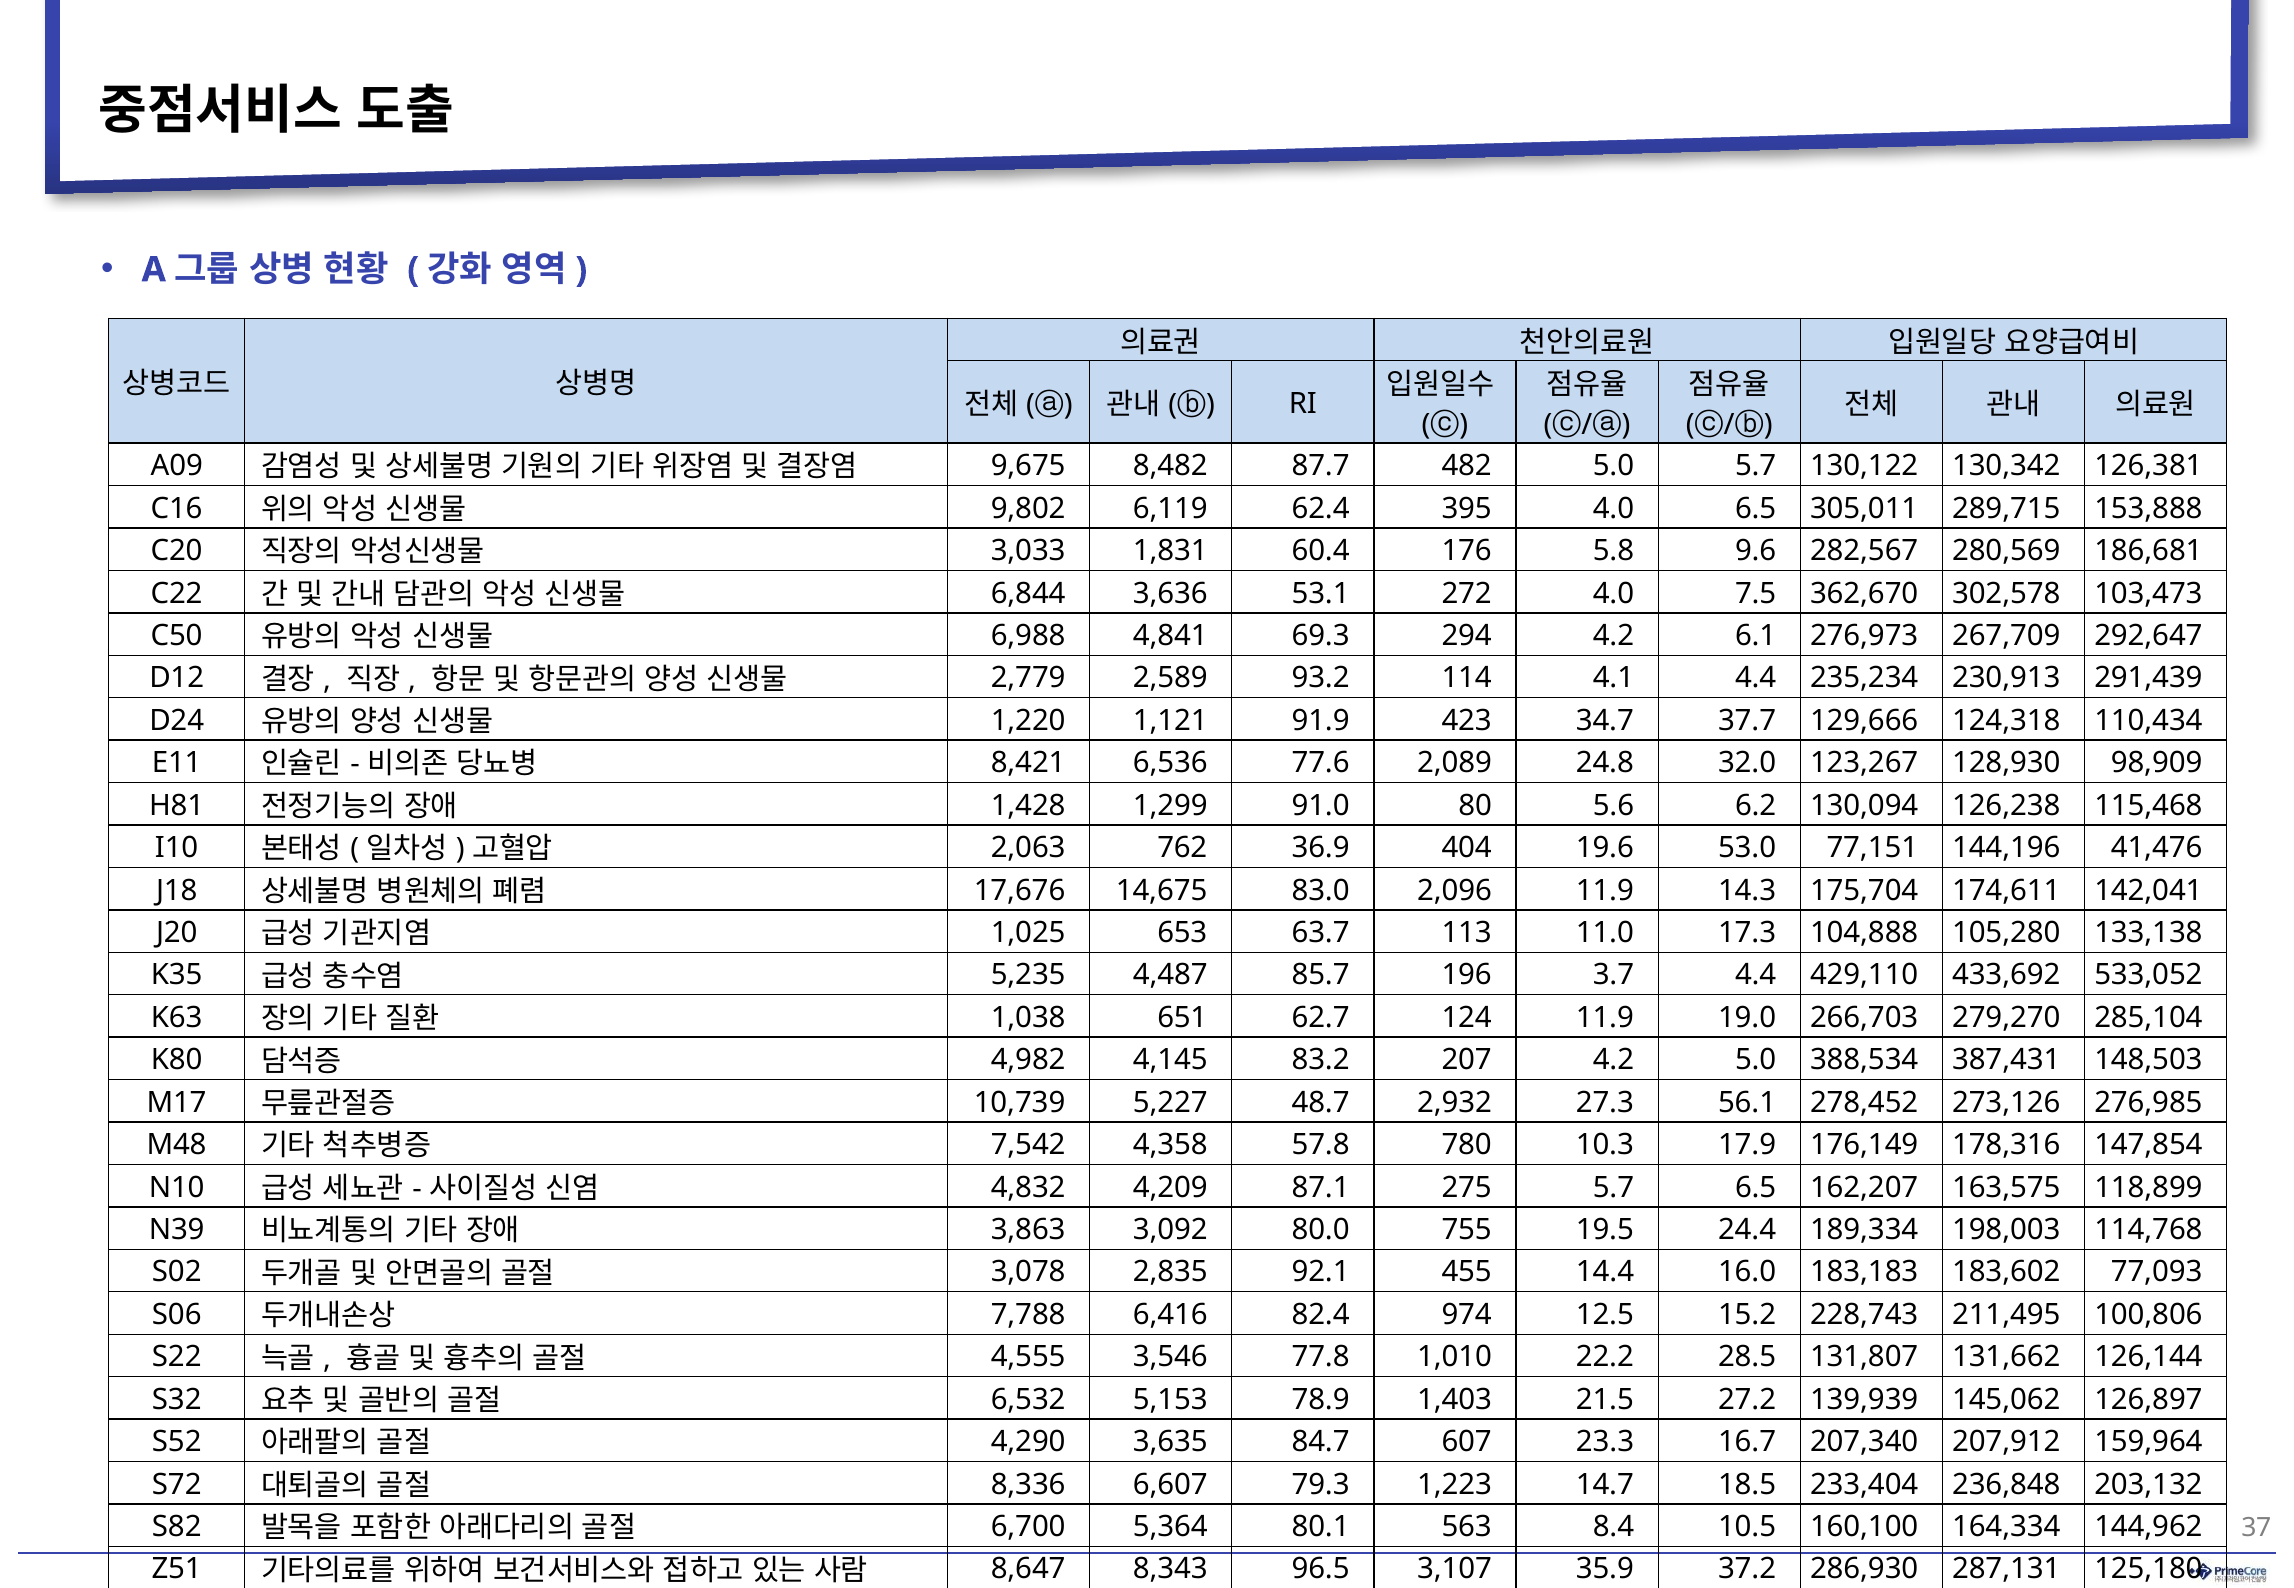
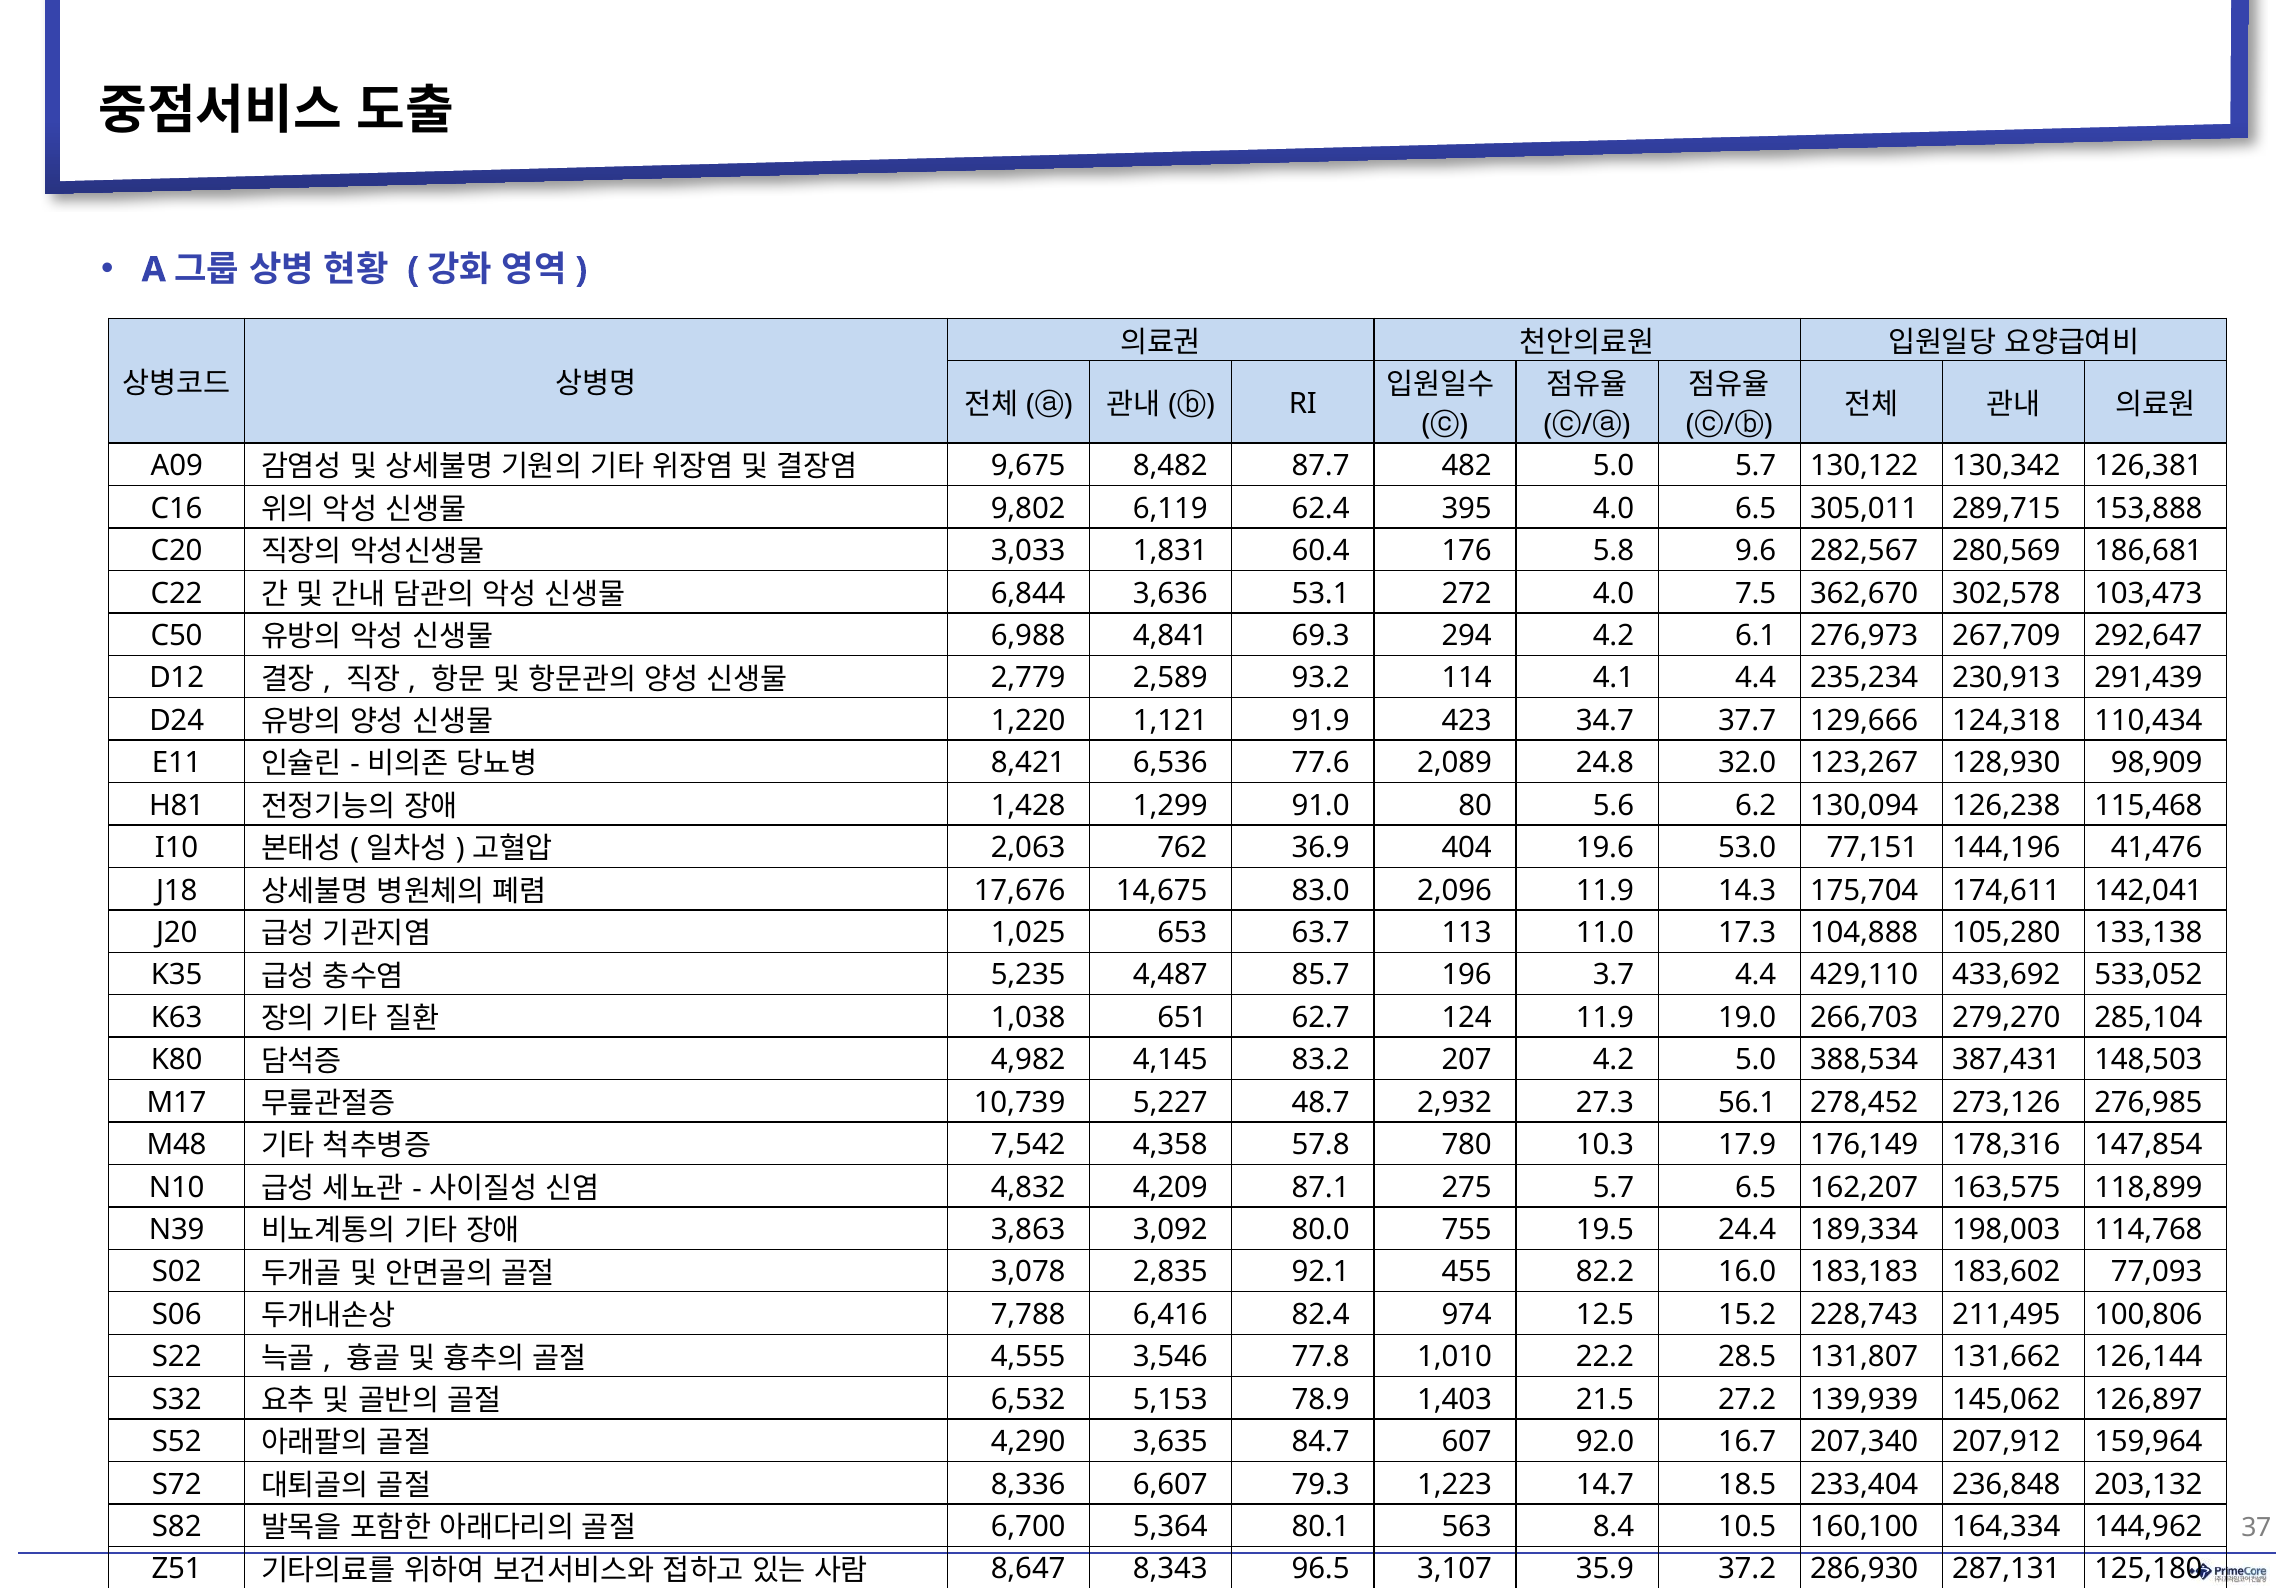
14.4: 14.4 -> 82.2
23.3: 23.3 -> 92.0
